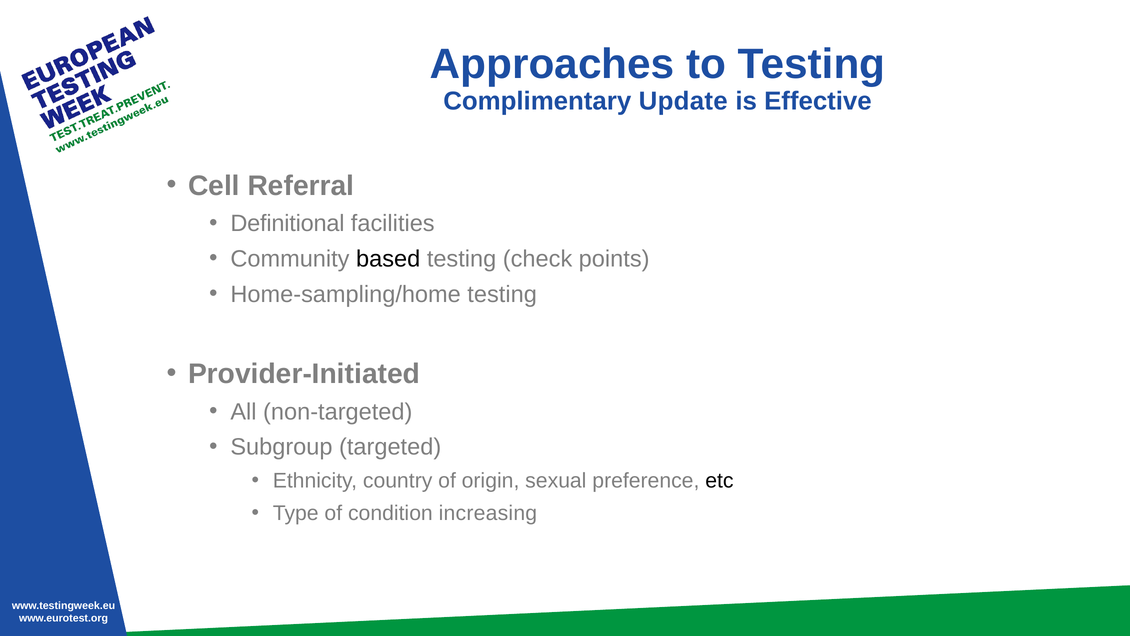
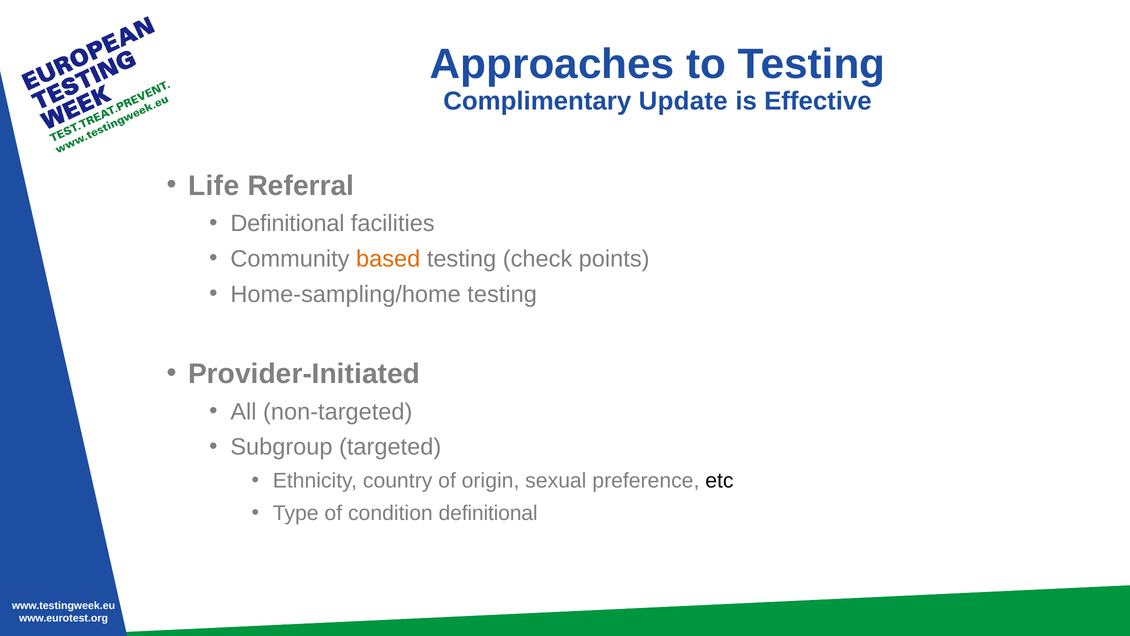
Cell: Cell -> Life
based colour: black -> orange
condition increasing: increasing -> definitional
